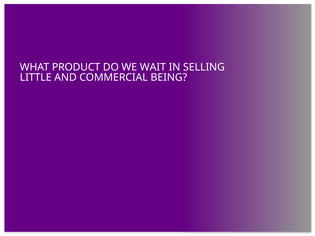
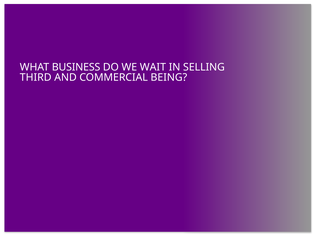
PRODUCT: PRODUCT -> BUSINESS
LITTLE: LITTLE -> THIRD
